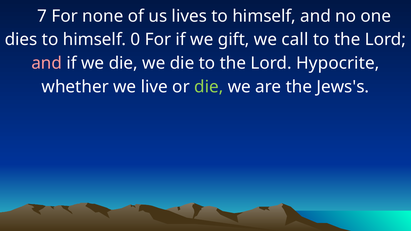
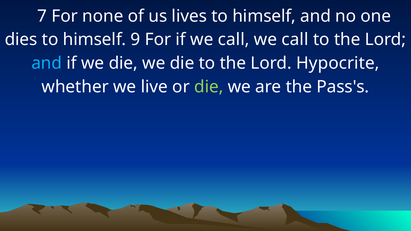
0: 0 -> 9
if we gift: gift -> call
and at (47, 63) colour: pink -> light blue
Jews's: Jews's -> Pass's
